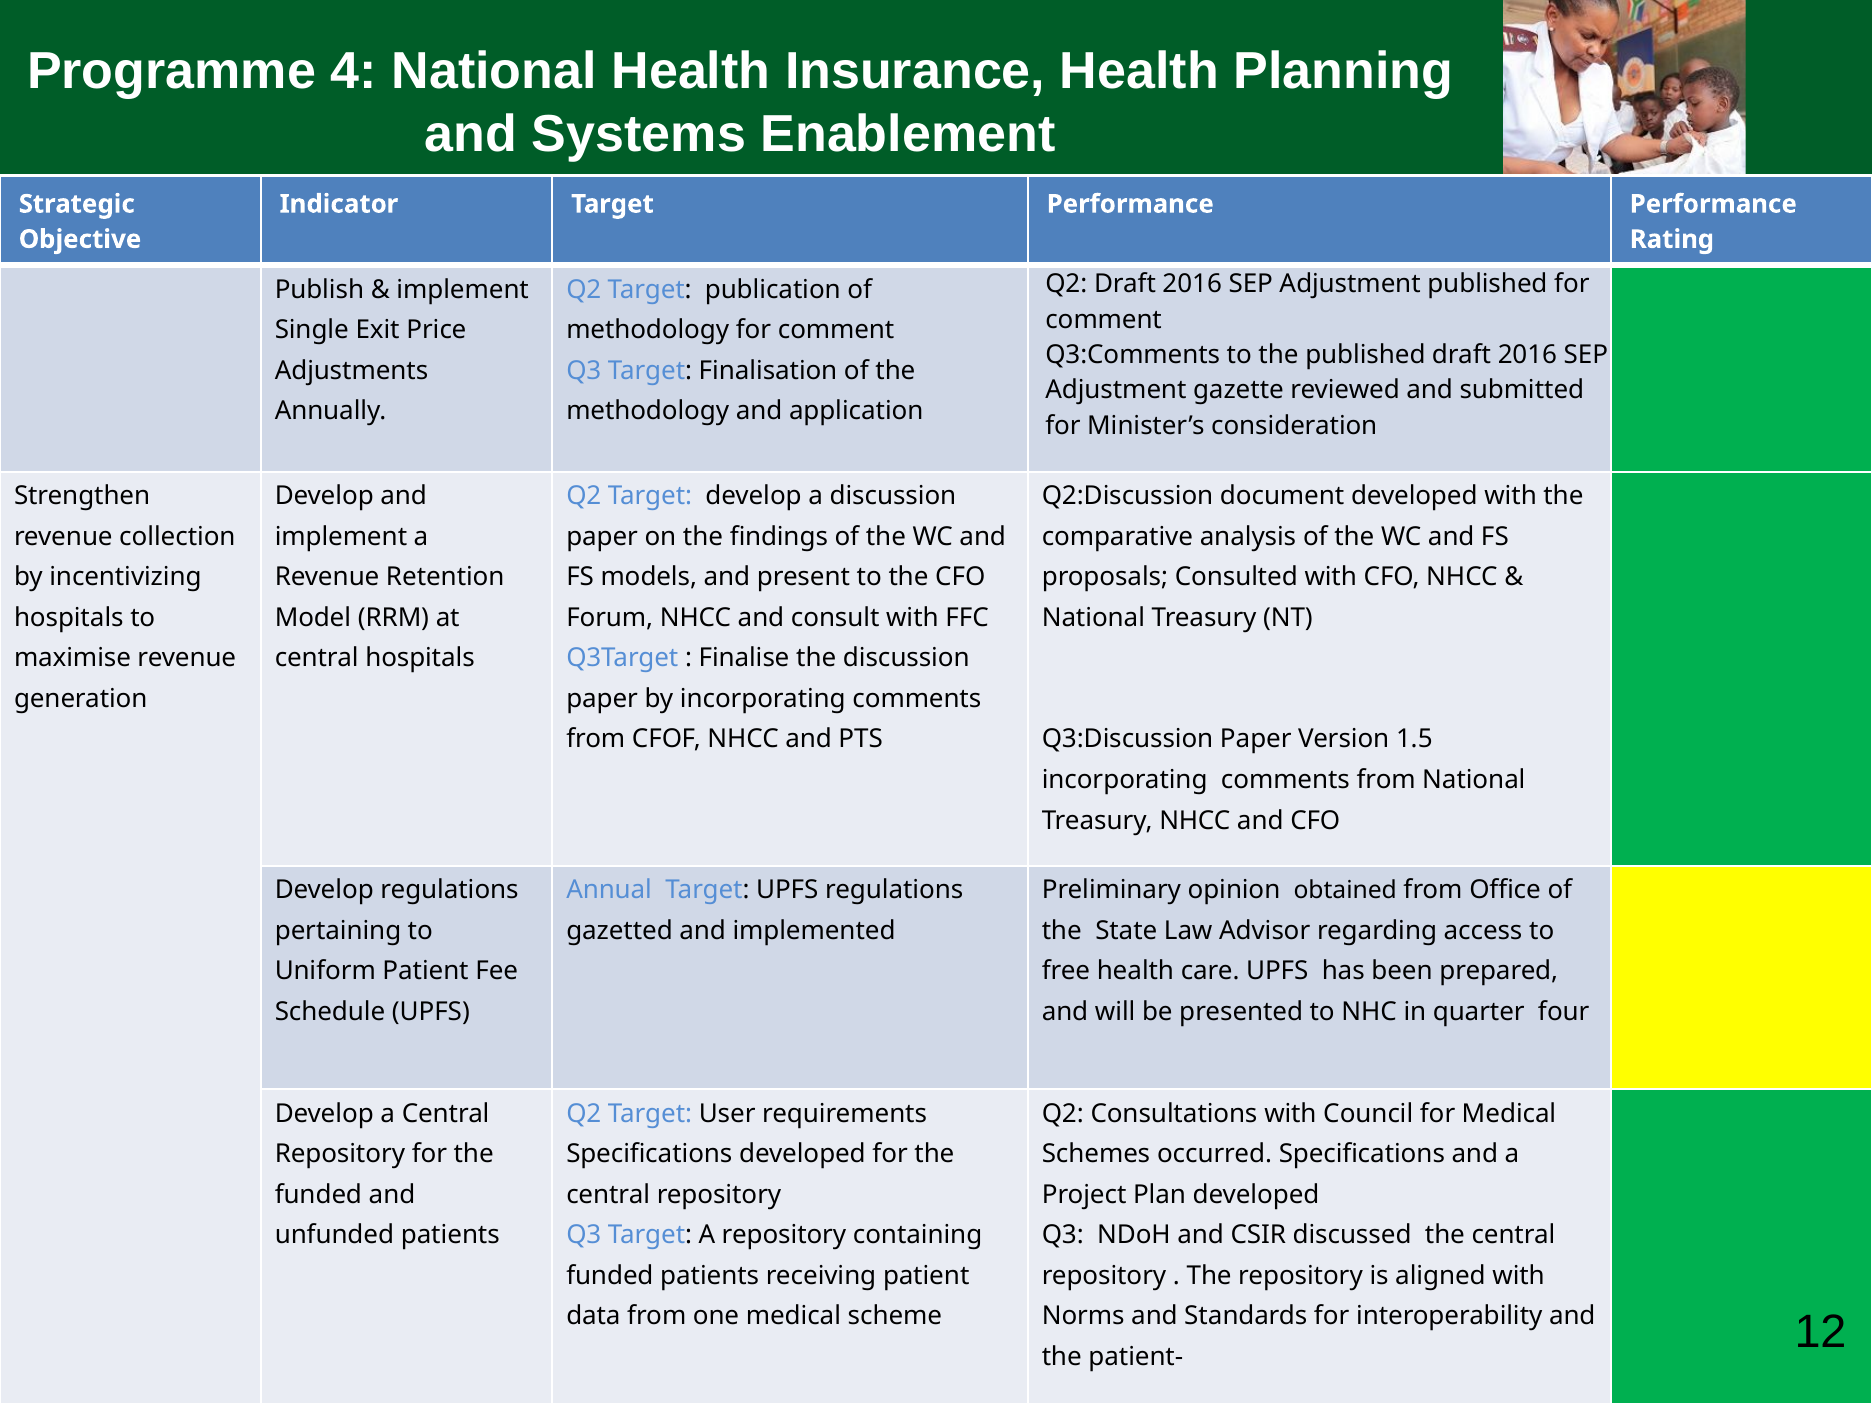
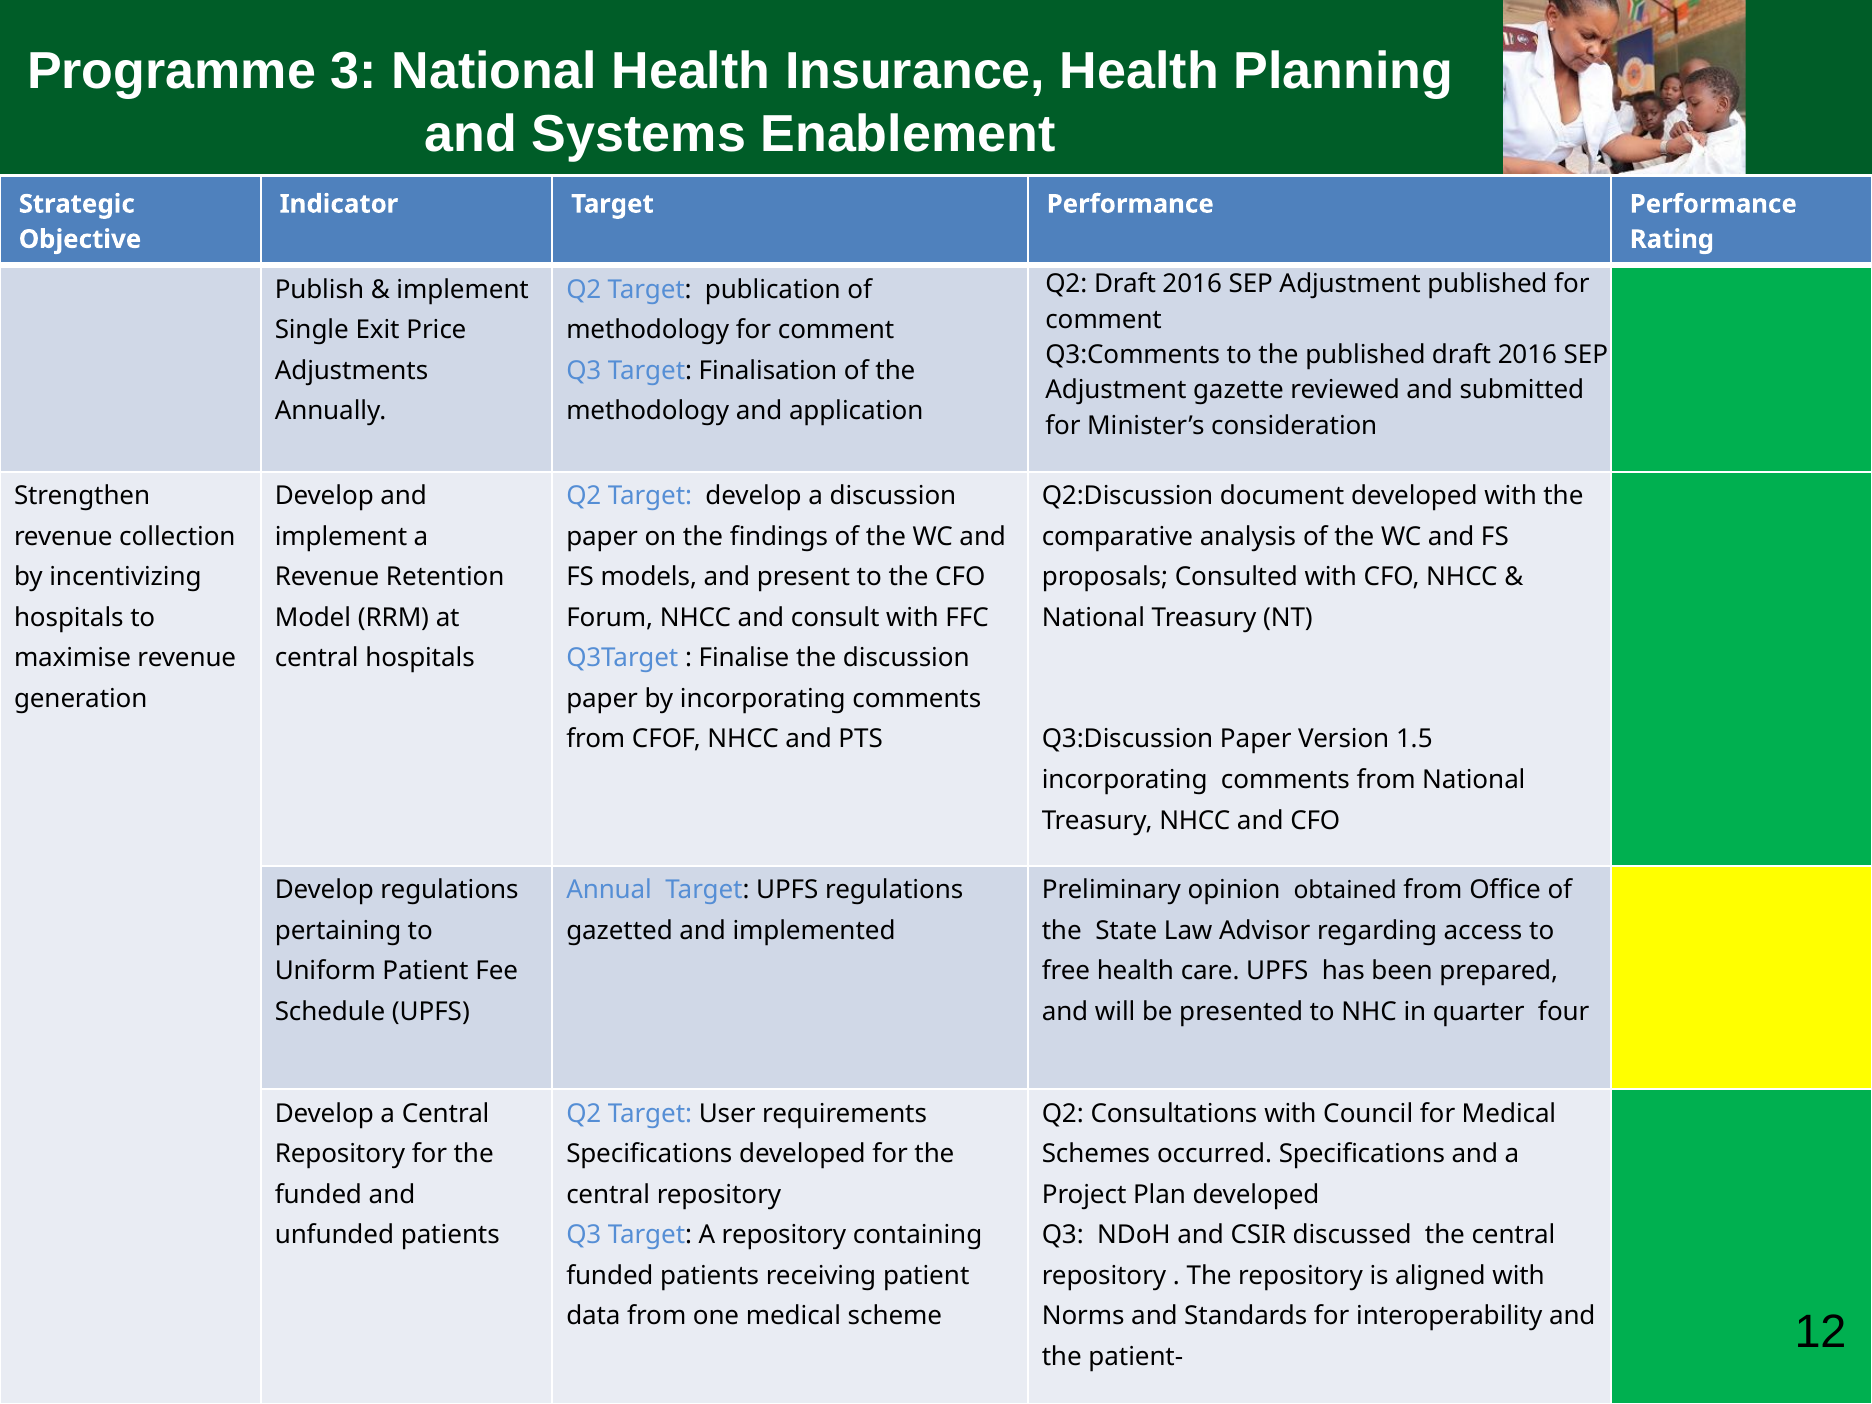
4: 4 -> 3
